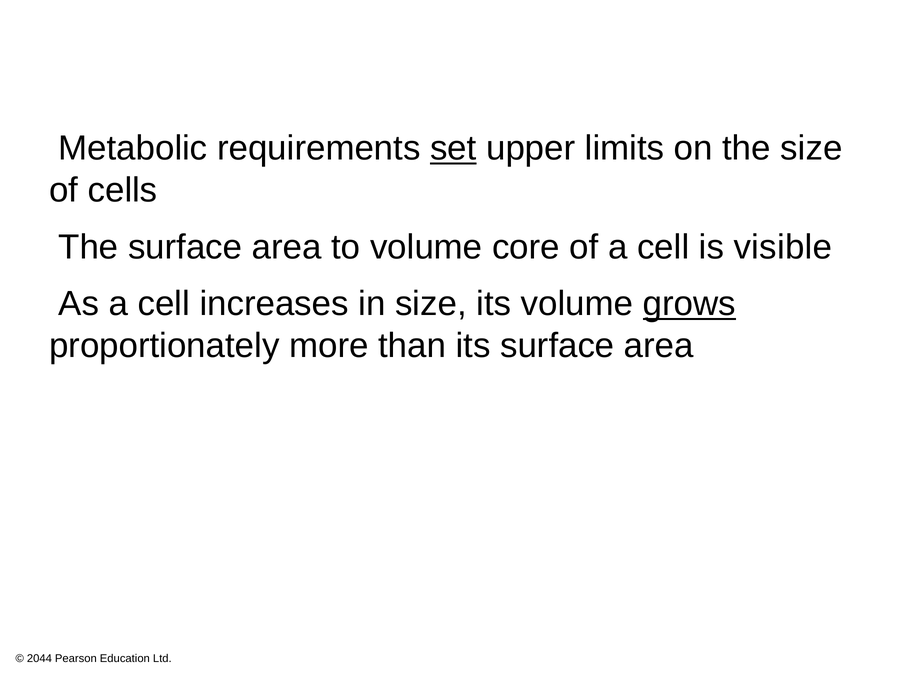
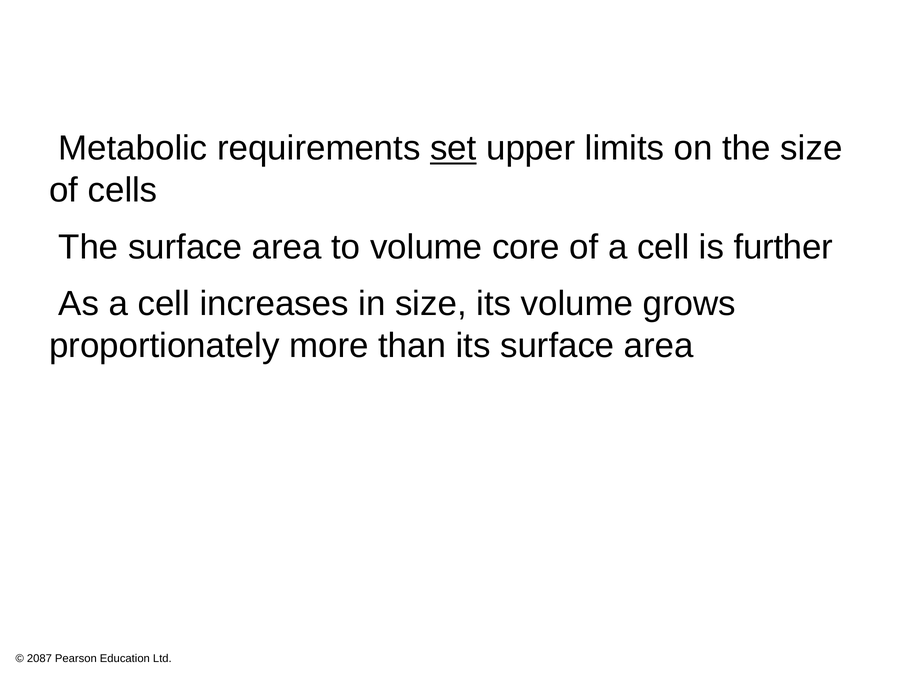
visible: visible -> further
grows underline: present -> none
2044: 2044 -> 2087
